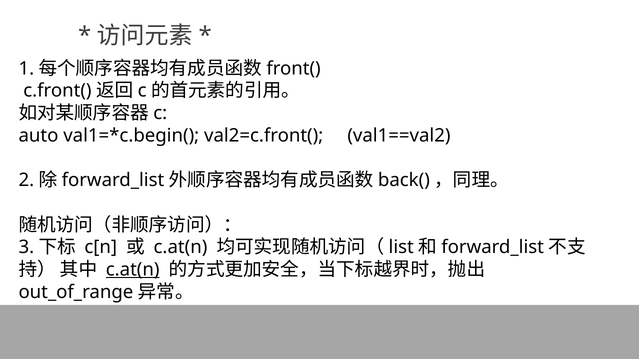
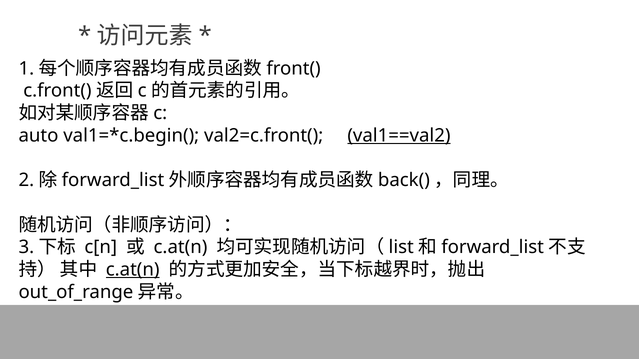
val1==val2 underline: none -> present
